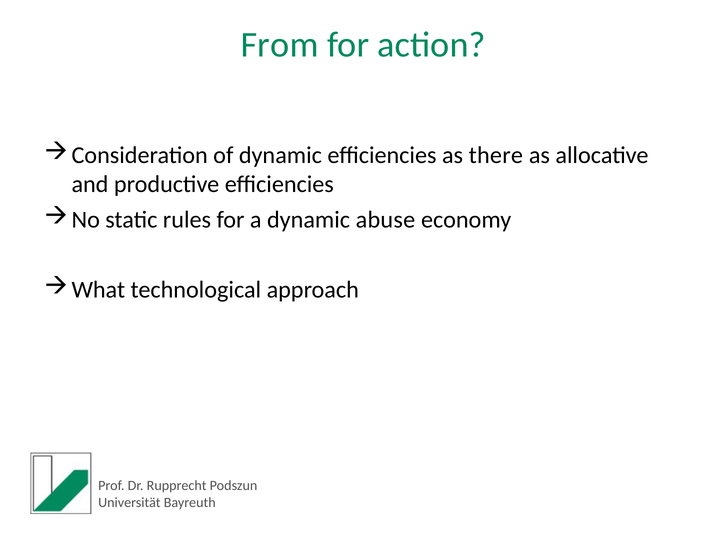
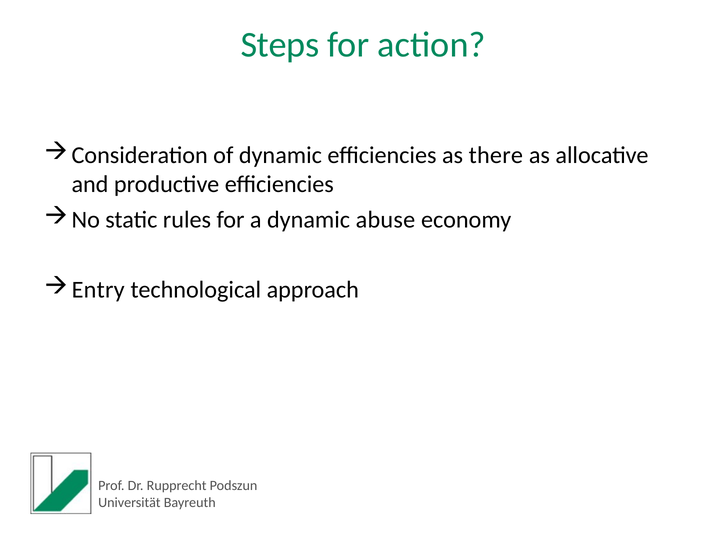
From: From -> Steps
What: What -> Entry
